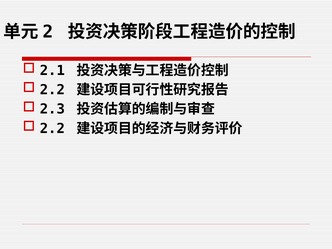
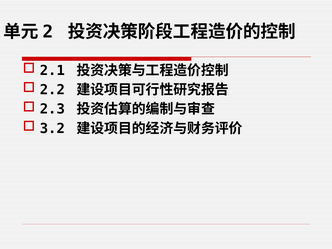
2.2 at (52, 129): 2.2 -> 3.2
